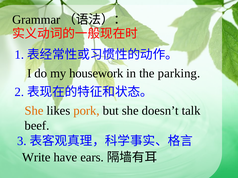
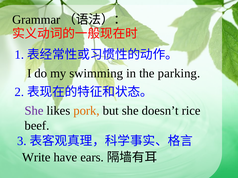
housework: housework -> swimming
She at (34, 111) colour: orange -> purple
talk: talk -> rice
